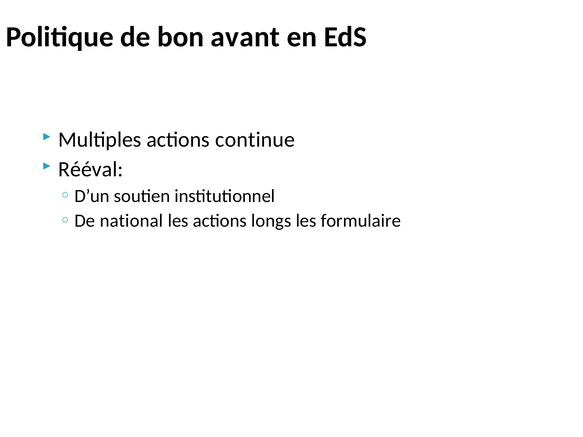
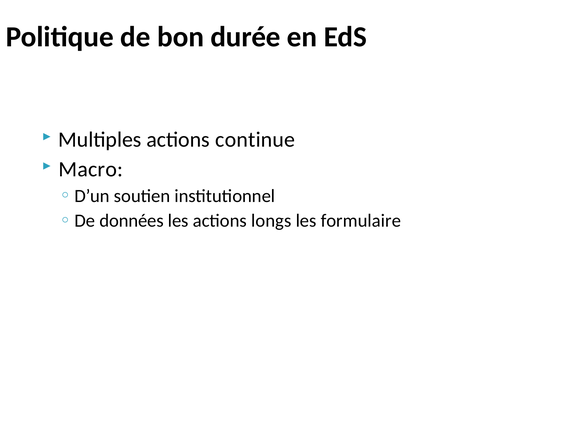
avant: avant -> durée
Rééval: Rééval -> Macro
national: national -> données
